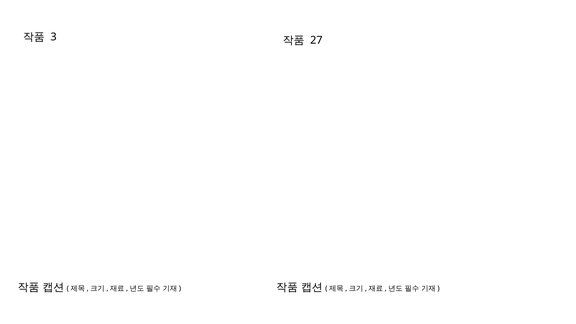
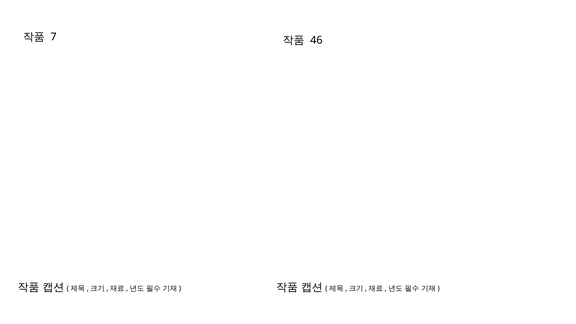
3: 3 -> 7
27: 27 -> 46
